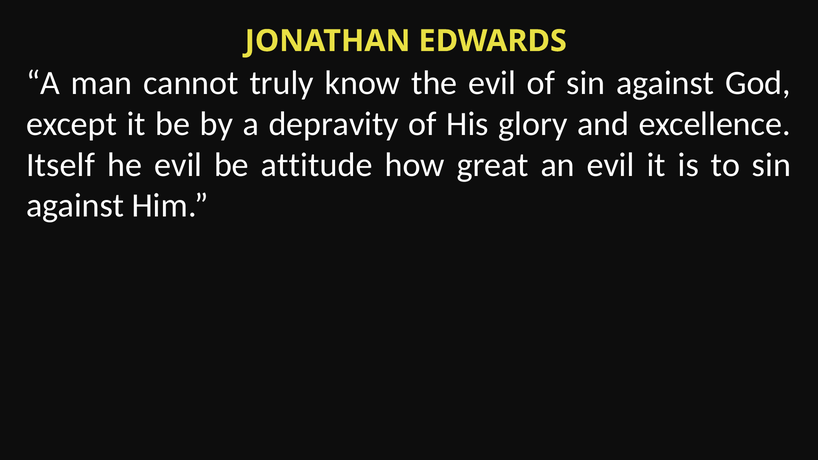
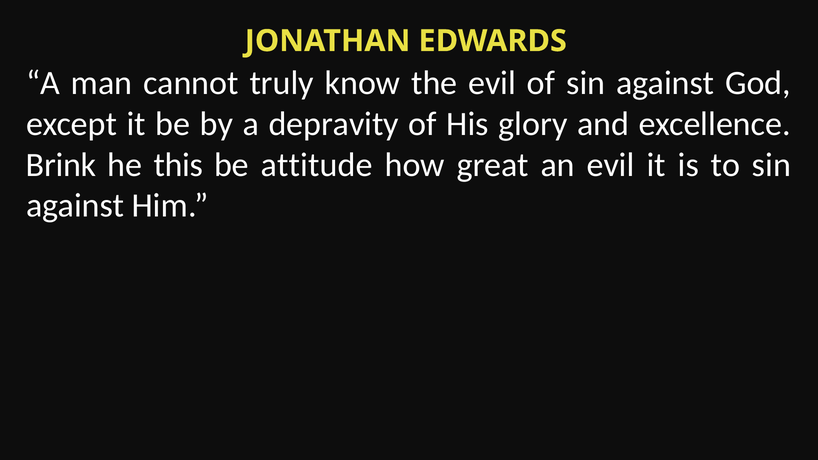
Itself: Itself -> Brink
he evil: evil -> this
